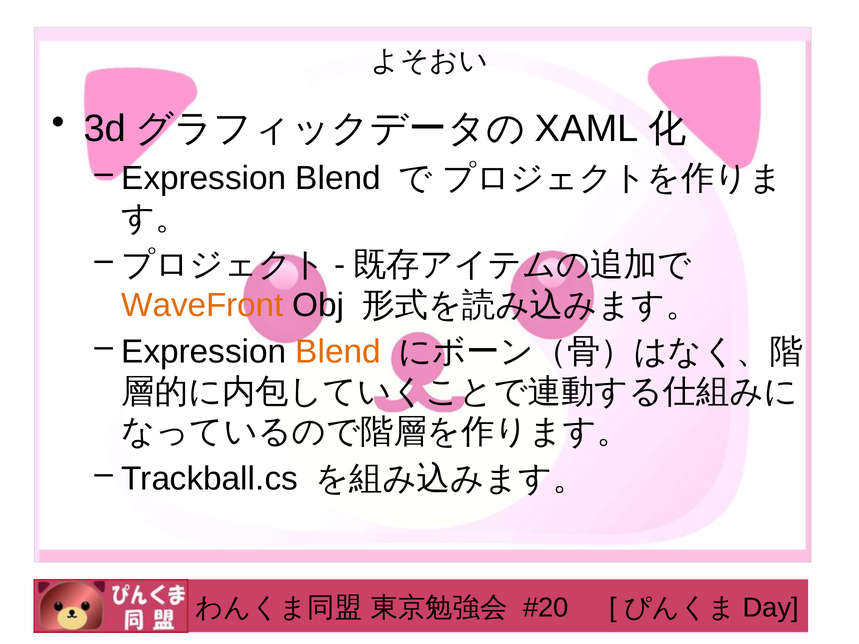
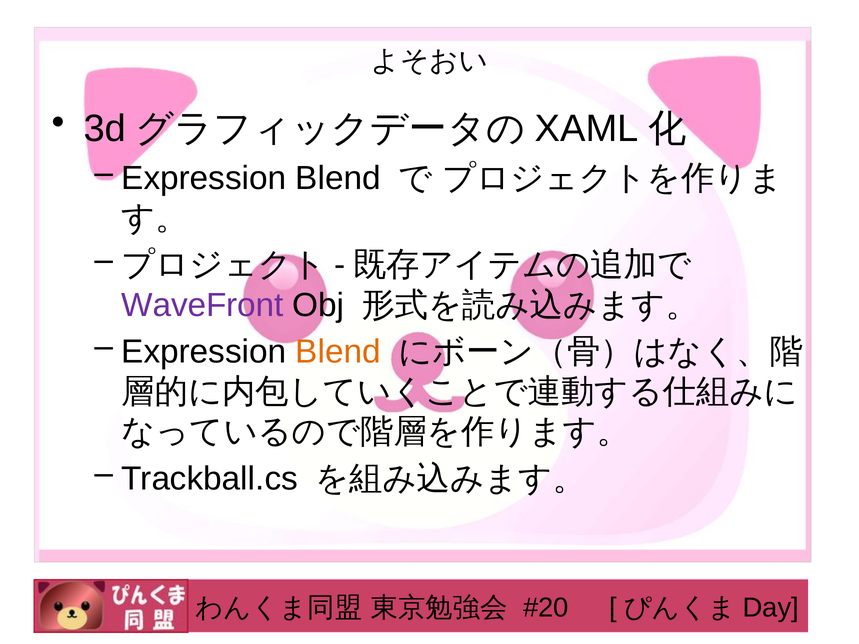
WaveFront colour: orange -> purple
